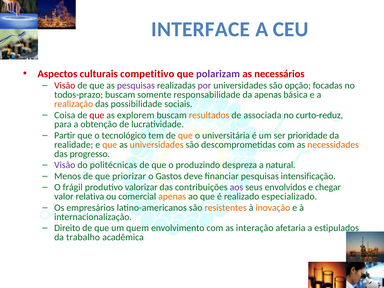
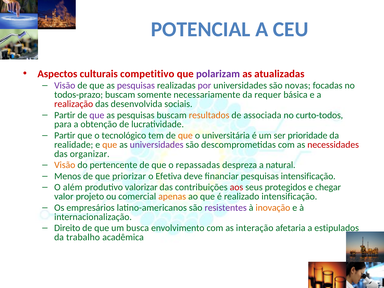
INTERFACE: INTERFACE -> POTENCIAL
necessários: necessários -> atualizadas
Visão at (65, 85) colour: red -> purple
opção: opção -> novas
responsabilidade: responsabilidade -> necessariamente
da apenas: apenas -> requer
realização colour: orange -> red
possibilidade: possibilidade -> desenvolvida
Coisa at (65, 115): Coisa -> Partir
que at (97, 115) colour: red -> purple
explorem at (136, 115): explorem -> pesquisas
curto-reduz: curto-reduz -> curto-todos
universidades at (157, 145) colour: orange -> purple
necessidades colour: orange -> red
progresso: progresso -> organizar
Visão at (65, 165) colour: purple -> orange
politécnicas: politécnicas -> pertencente
produzindo: produzindo -> repassadas
Gastos: Gastos -> Efetiva
frágil: frágil -> além
aos colour: purple -> red
envolvidos: envolvidos -> protegidos
relativa: relativa -> projeto
realizado especializado: especializado -> intensificação
resistentes colour: orange -> purple
quem: quem -> busca
